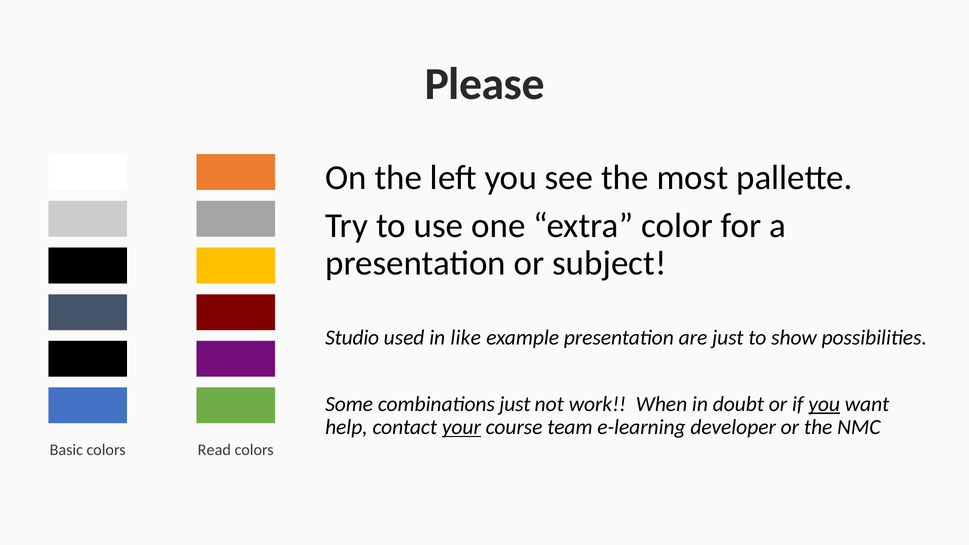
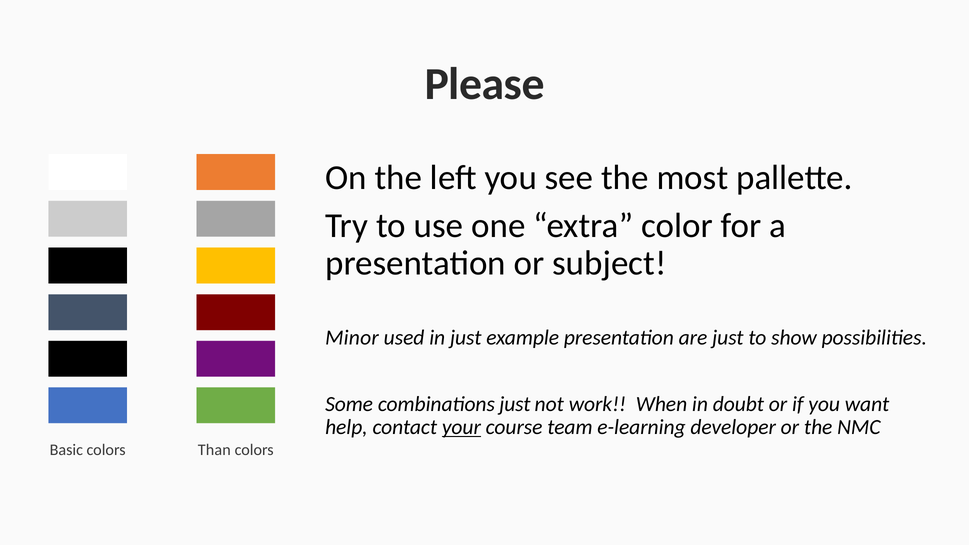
Studio: Studio -> Minor
in like: like -> just
you at (824, 404) underline: present -> none
Read: Read -> Than
